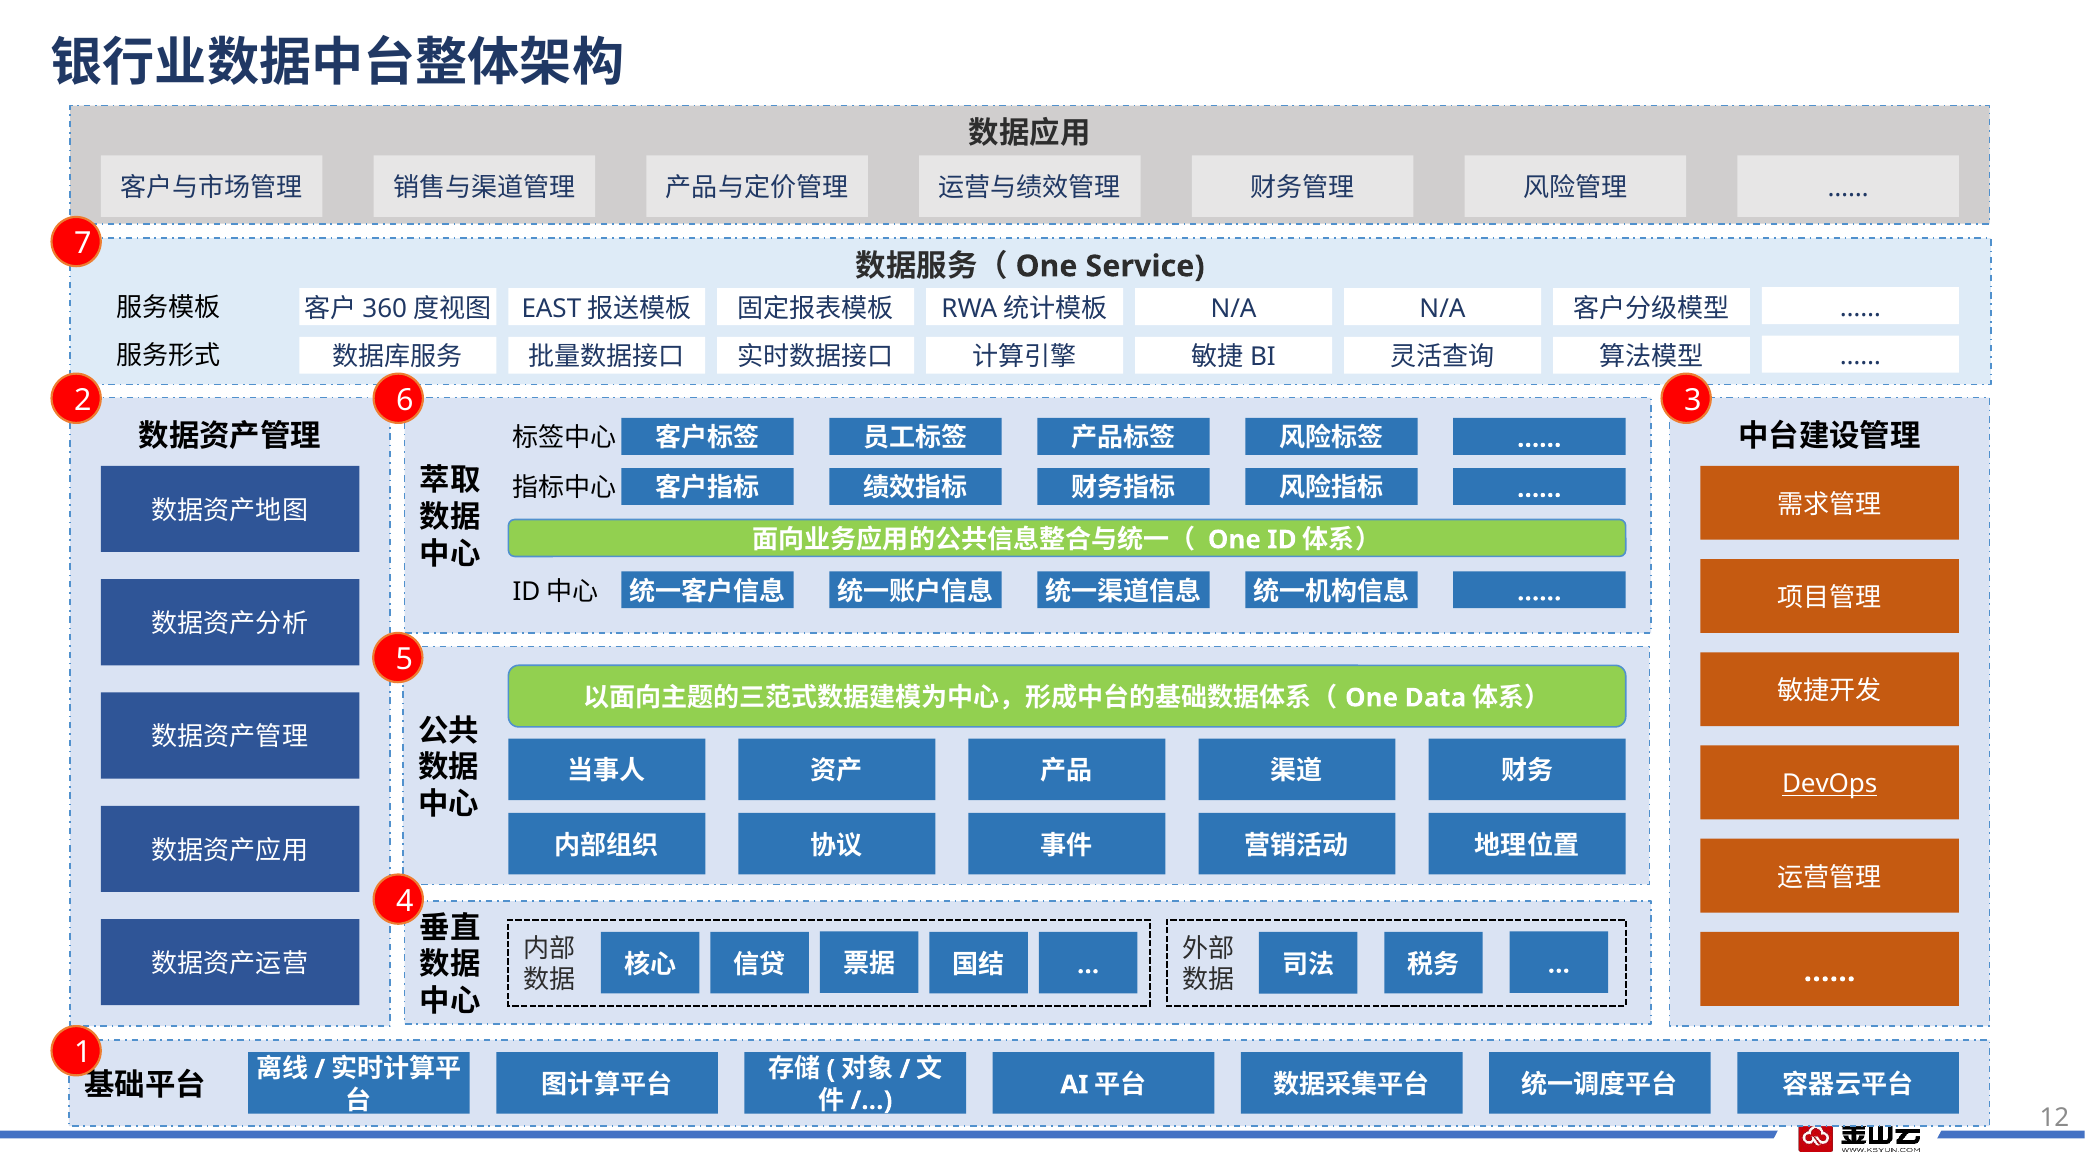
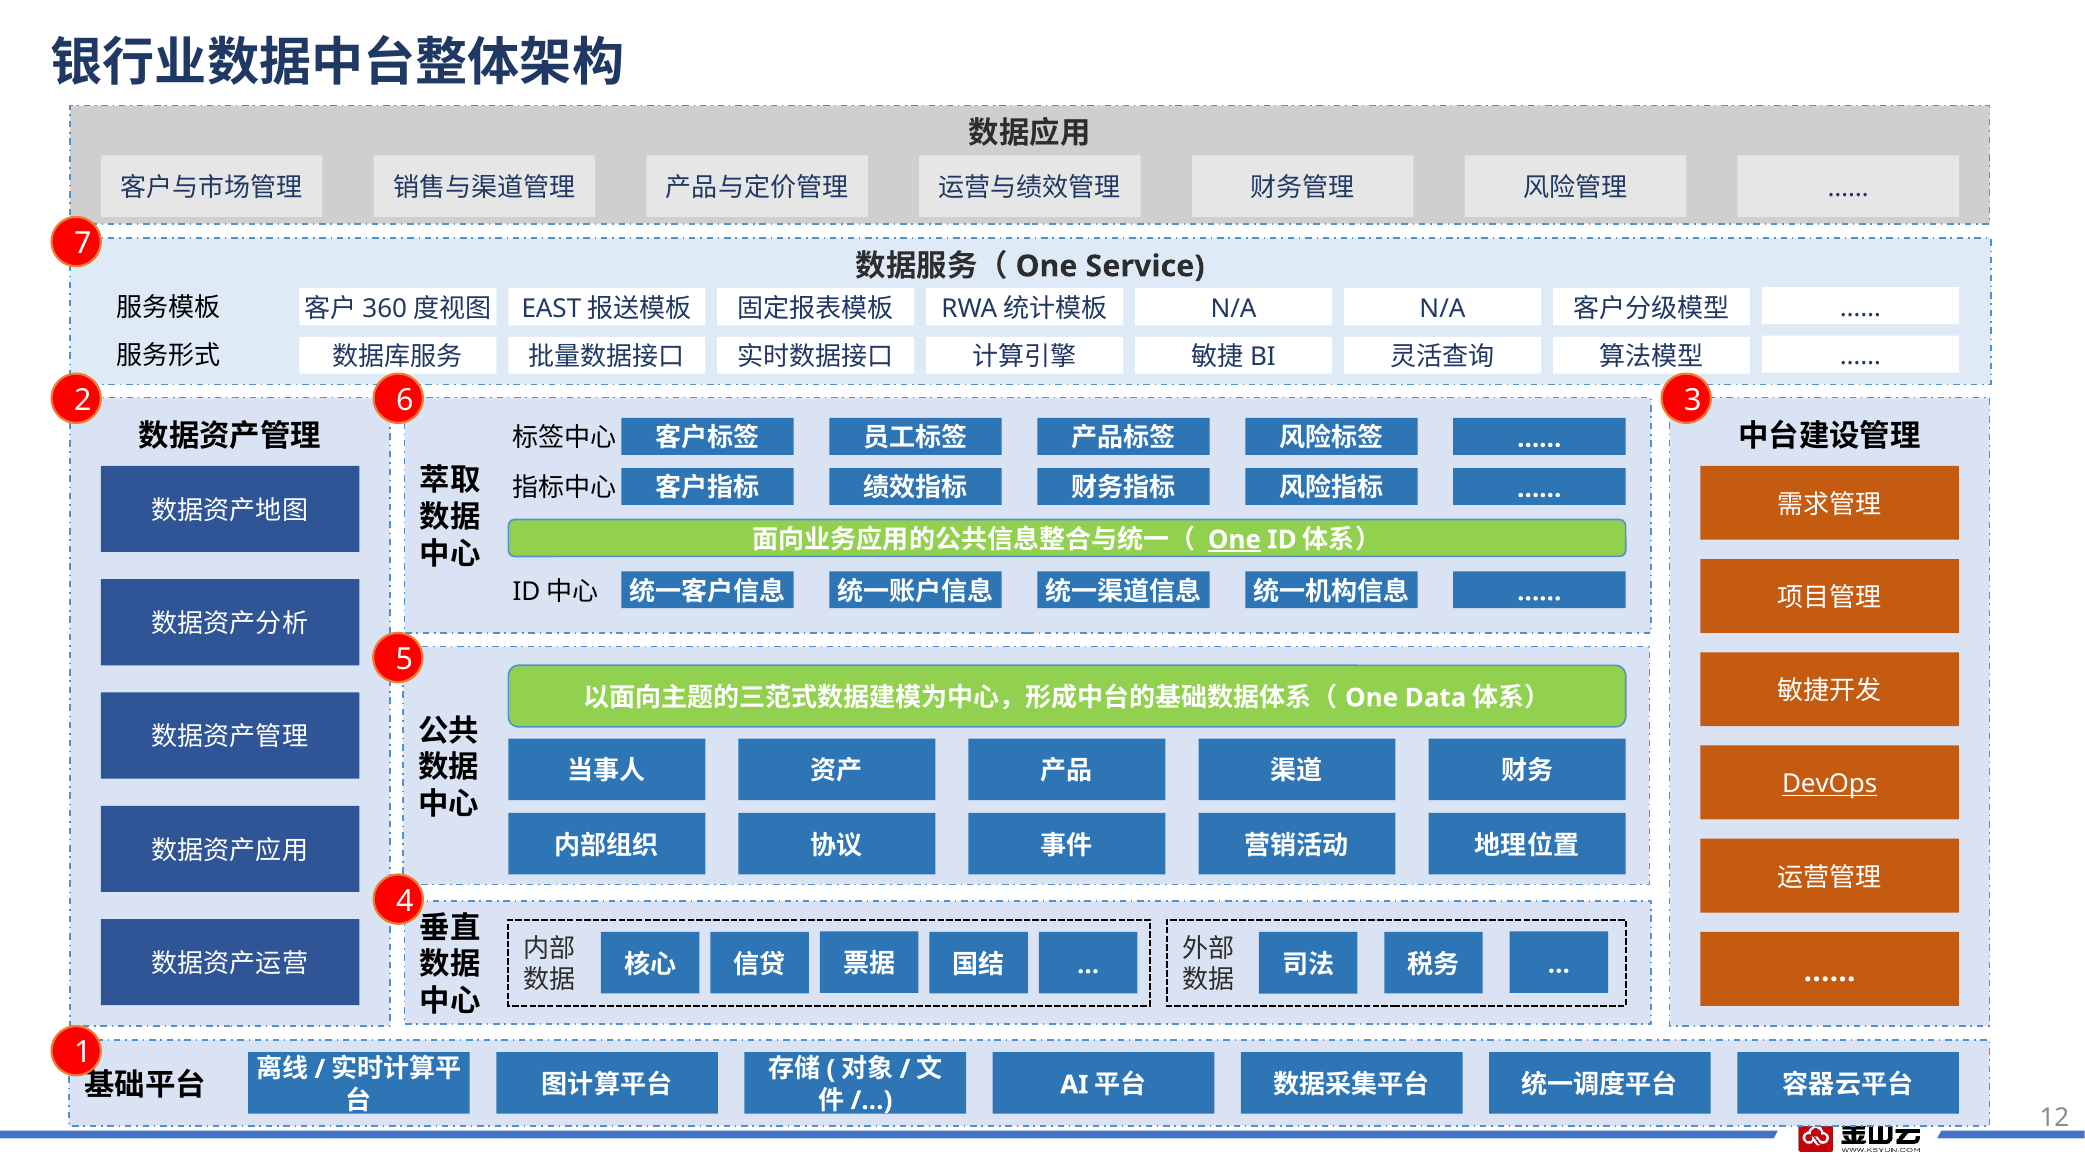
One at (1234, 540) underline: none -> present
